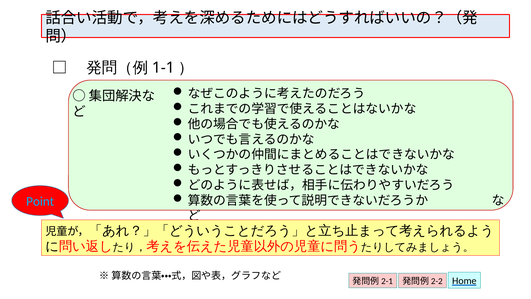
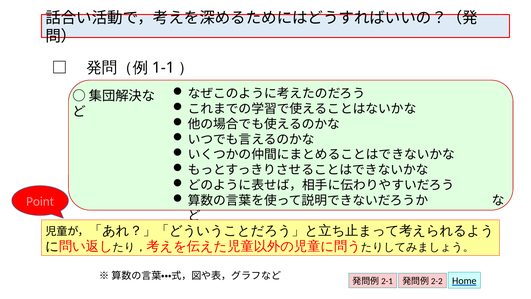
Point colour: light blue -> pink
